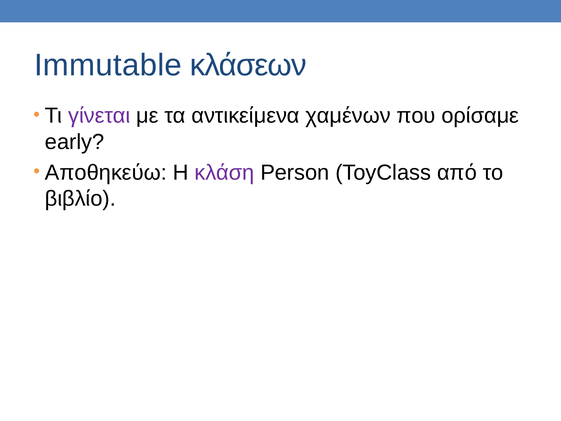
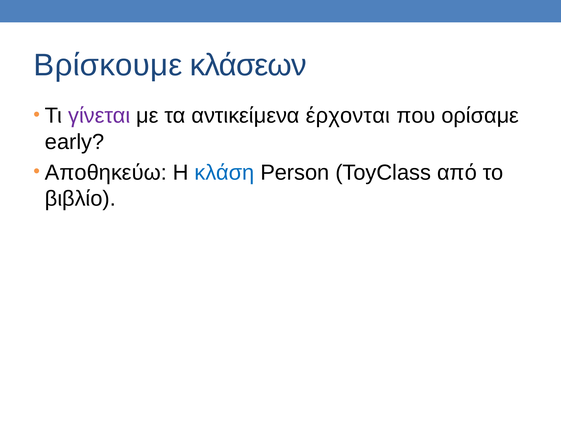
Immutable: Immutable -> Βρίσκουμε
χαμένων: χαμένων -> έρχονται
κλάση colour: purple -> blue
